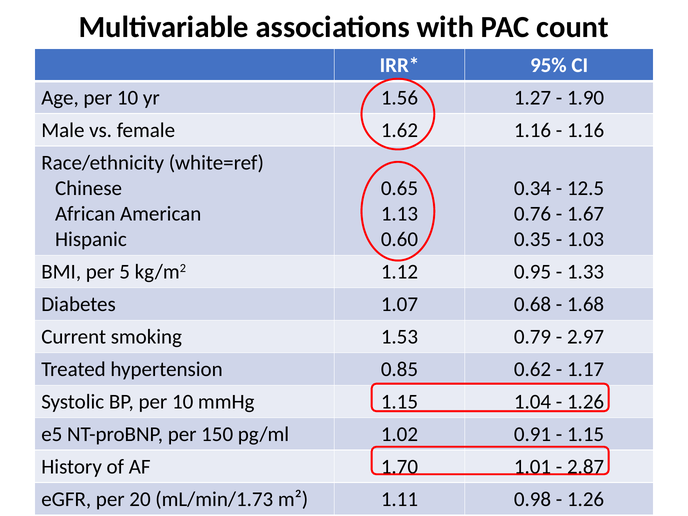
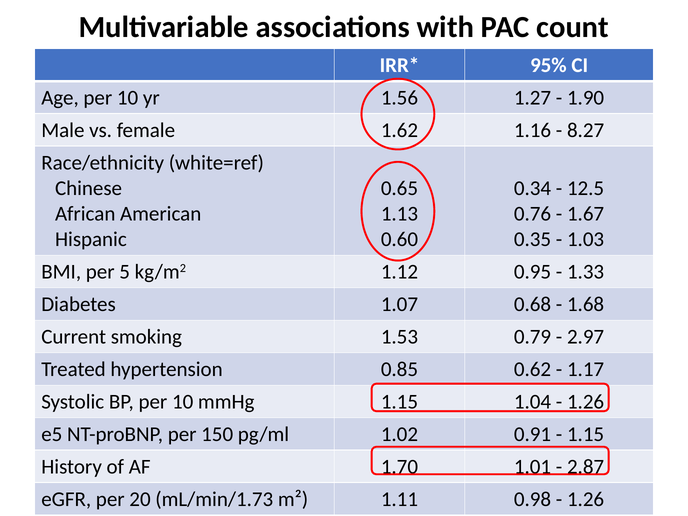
1.16 at (586, 130): 1.16 -> 8.27
